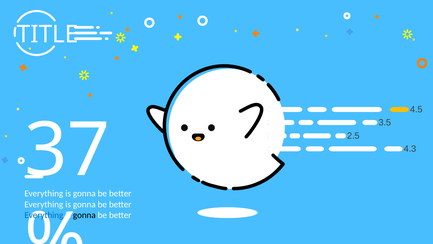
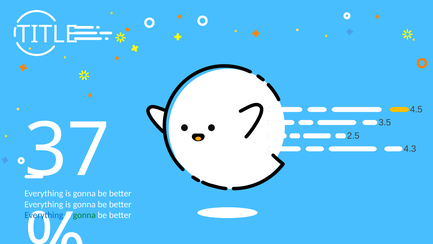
gonna at (84, 215) colour: black -> green
